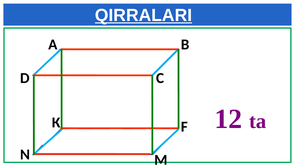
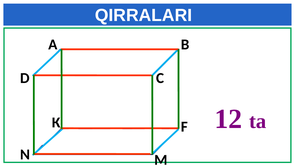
QIRRALARI underline: present -> none
